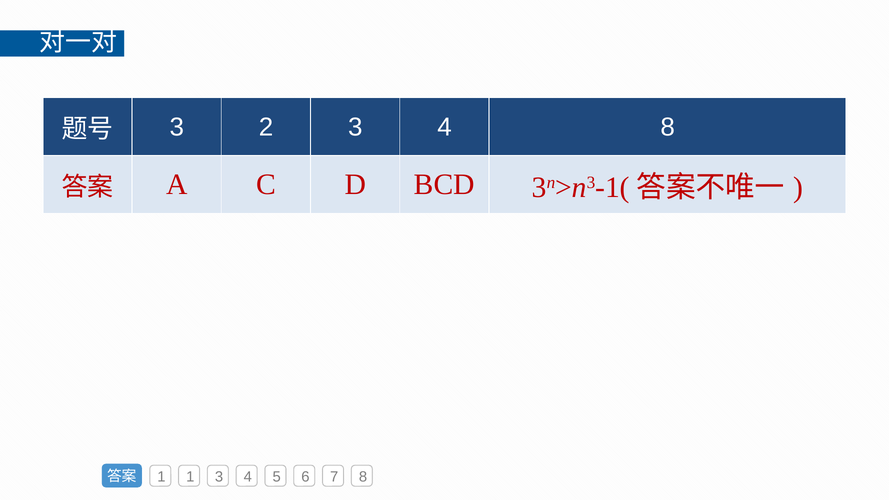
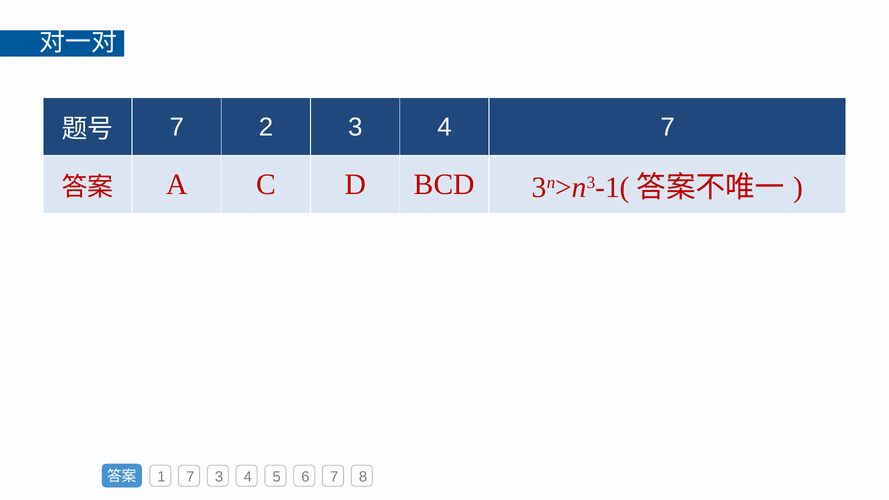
3 at (177, 127): 3 -> 7
4 8: 8 -> 7
1 1: 1 -> 7
